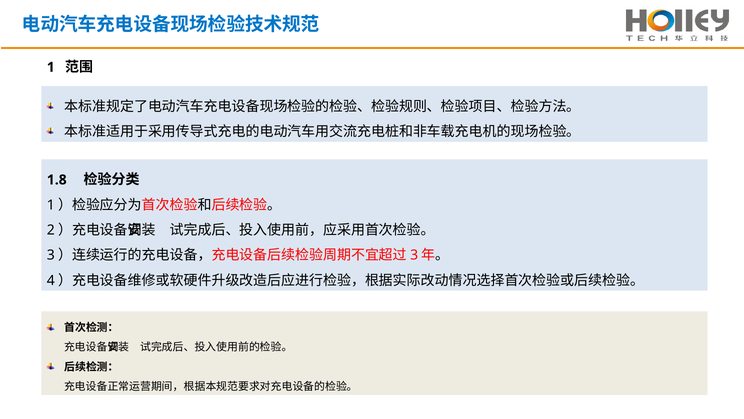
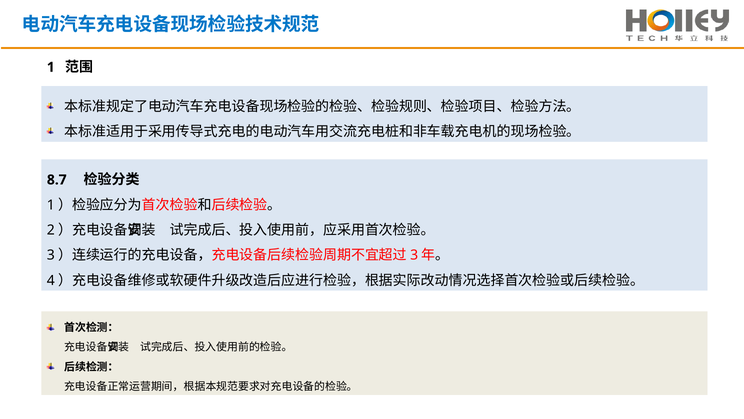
1.8: 1.8 -> 8.7
